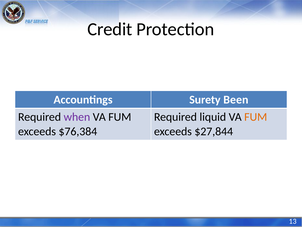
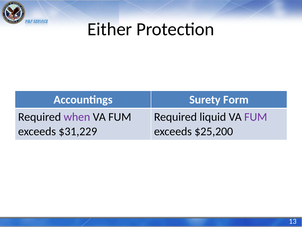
Credit: Credit -> Either
Been: Been -> Form
FUM at (256, 117) colour: orange -> purple
$76,384: $76,384 -> $31,229
$27,844: $27,844 -> $25,200
